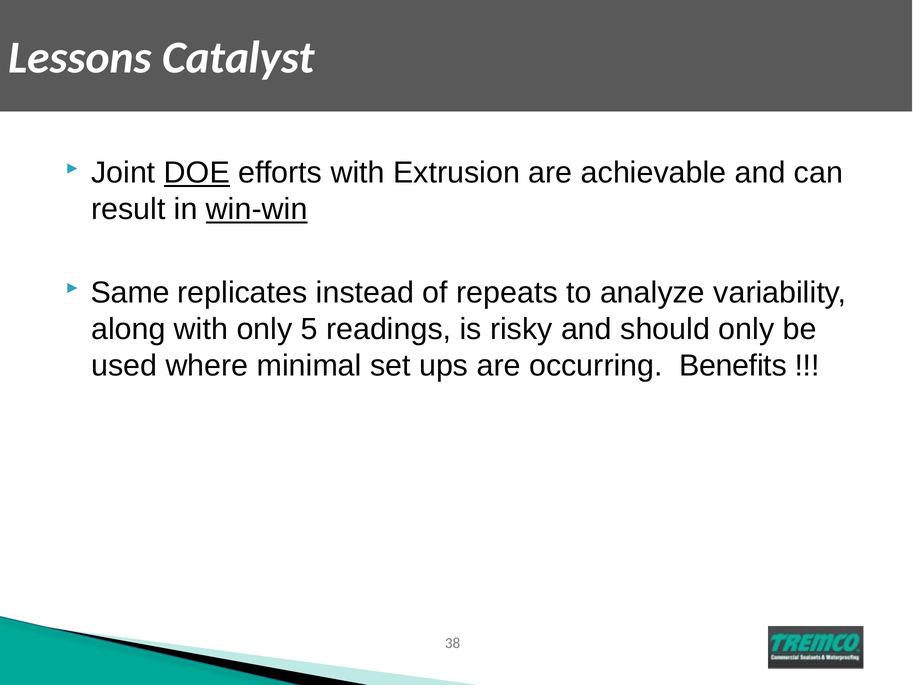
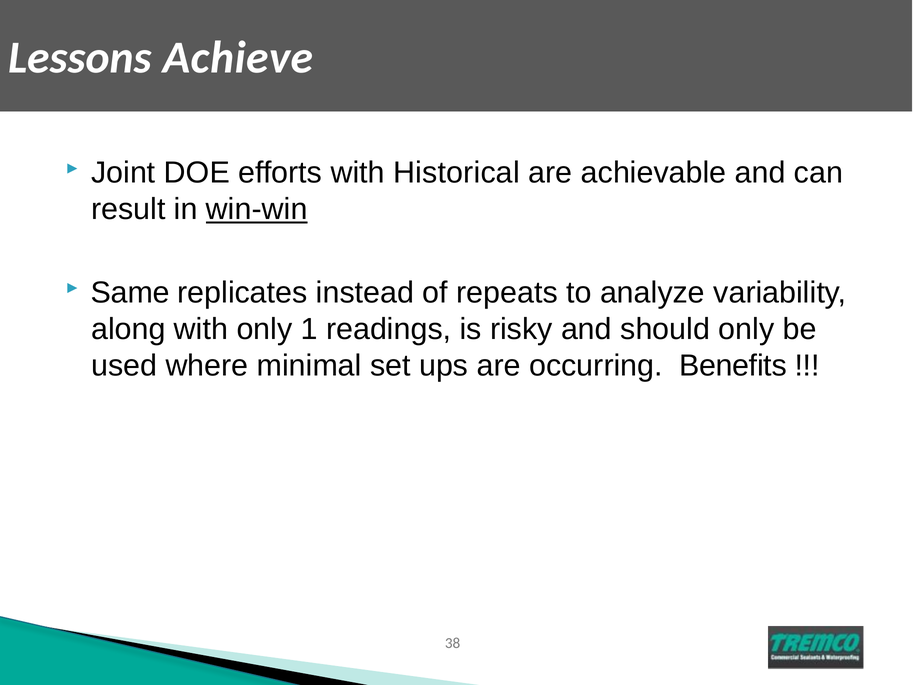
Catalyst: Catalyst -> Achieve
DOE underline: present -> none
Extrusion: Extrusion -> Historical
5: 5 -> 1
